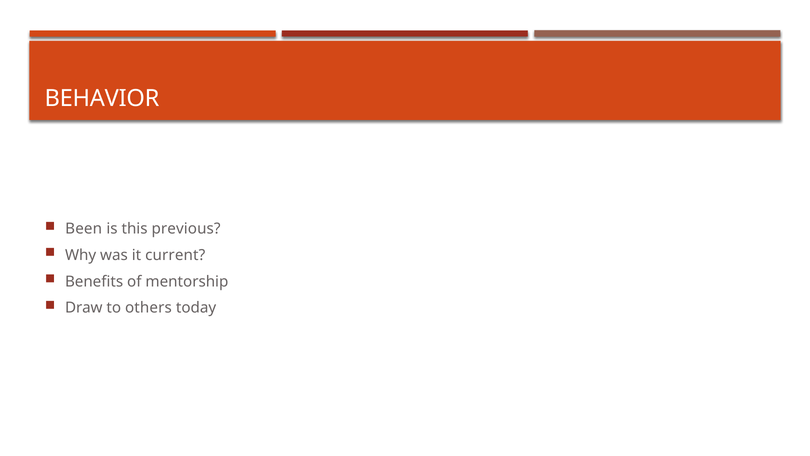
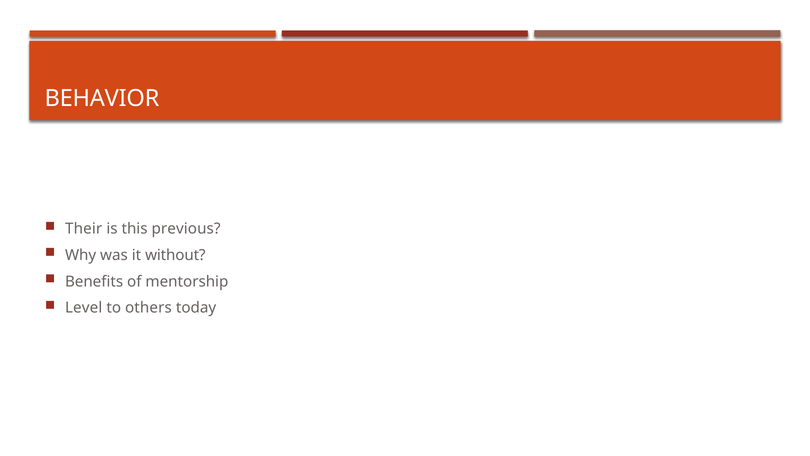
Been: Been -> Their
current: current -> without
Draw: Draw -> Level
